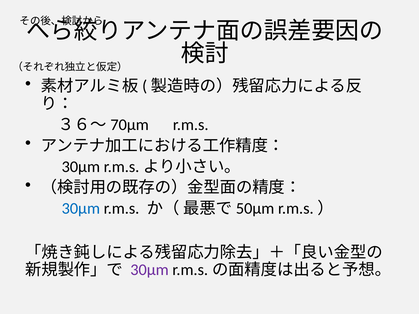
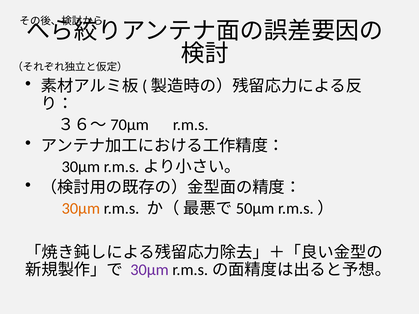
30μm at (81, 209) colour: blue -> orange
